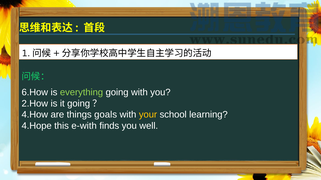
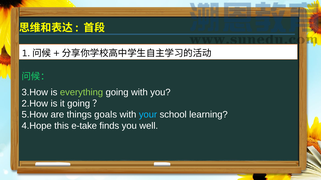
6.How: 6.How -> 3.How
4.How: 4.How -> 5.How
your colour: yellow -> light blue
e-with: e-with -> e-take
